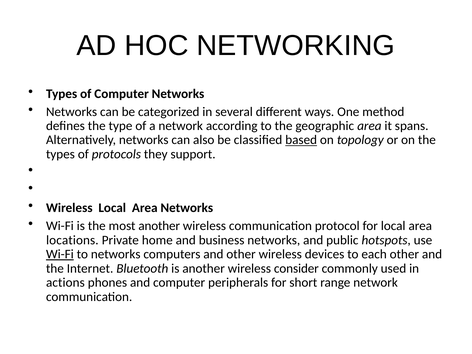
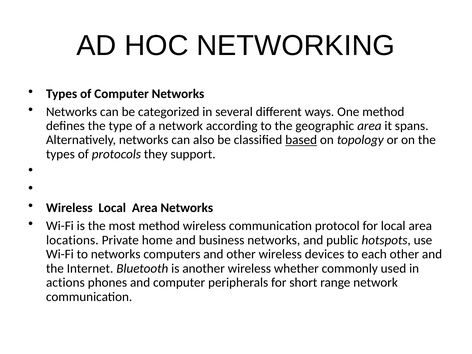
most another: another -> method
Wi-Fi at (60, 254) underline: present -> none
consider: consider -> whether
